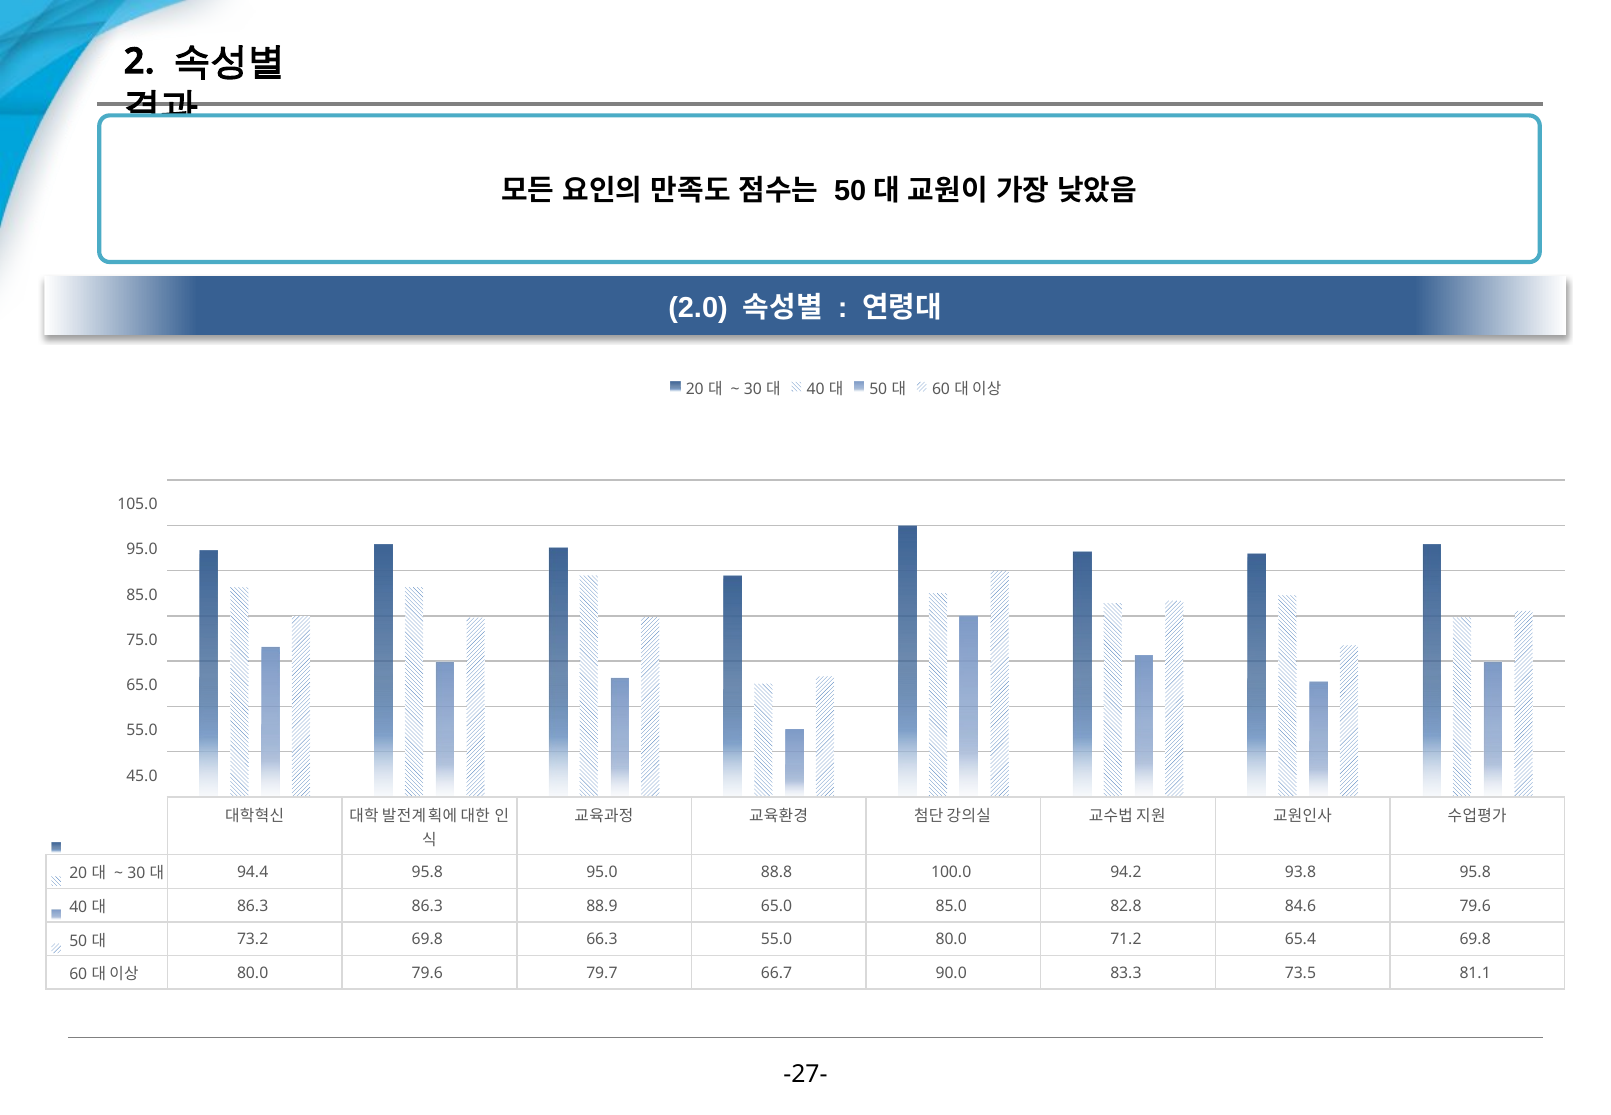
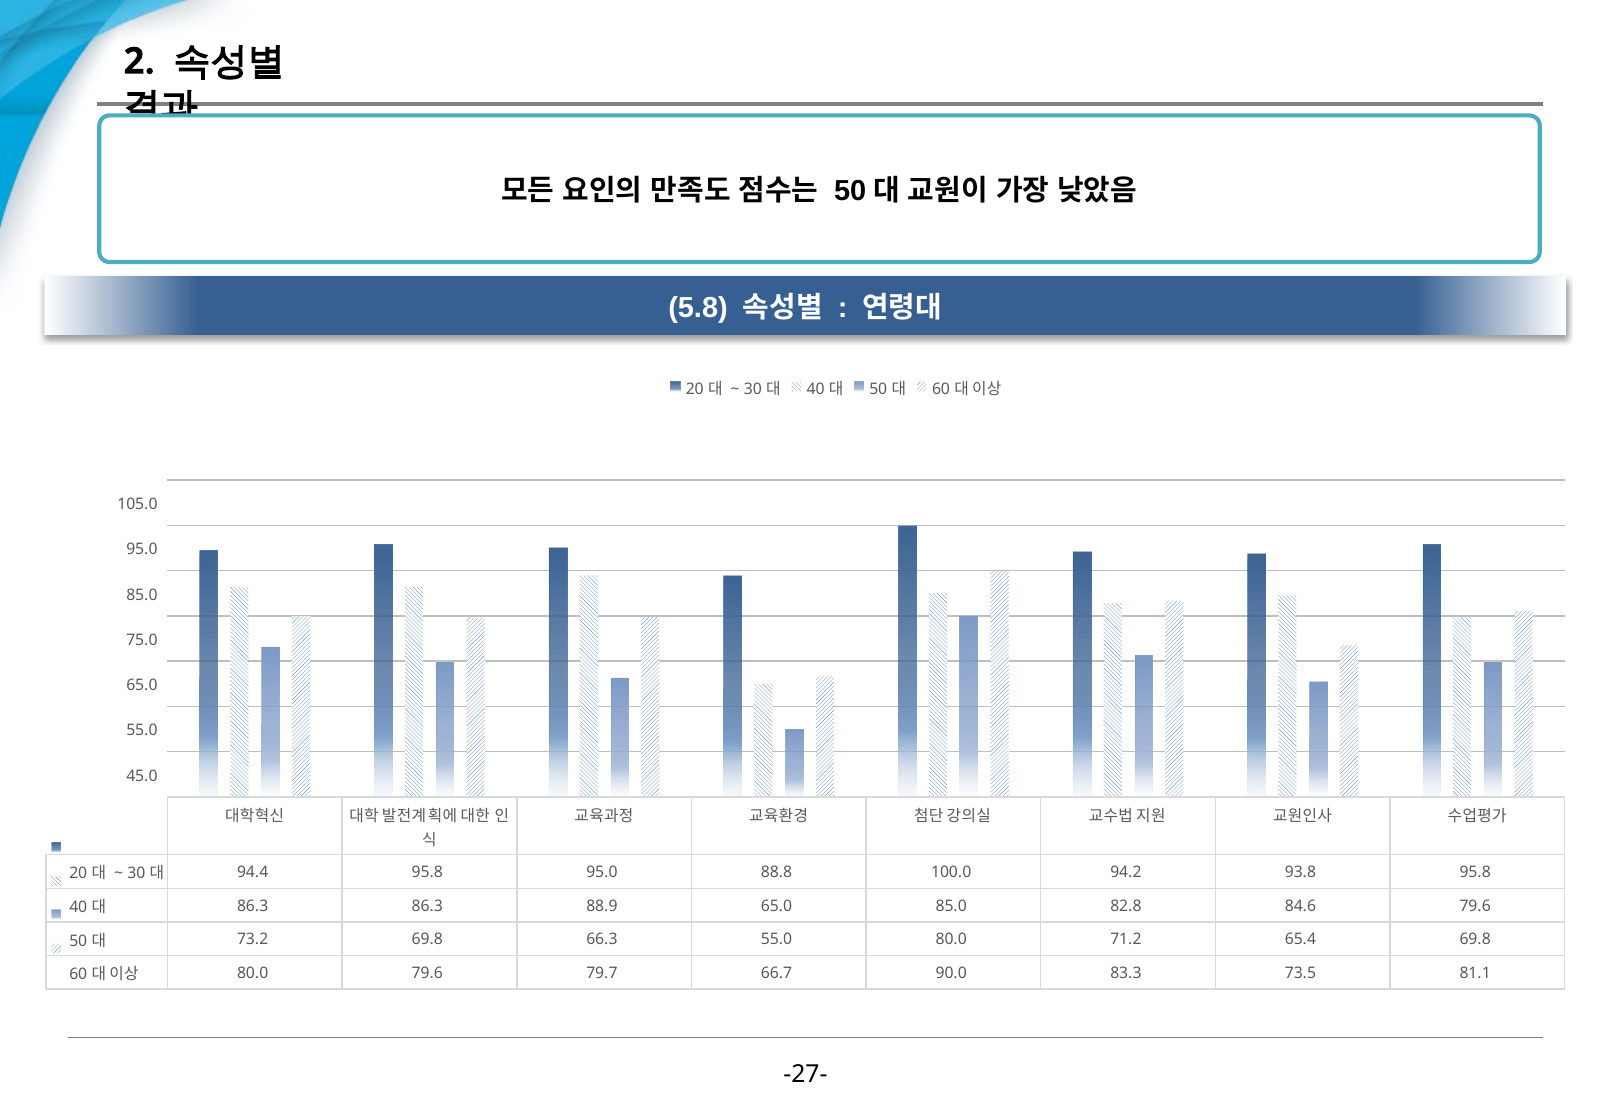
2.0: 2.0 -> 5.8
